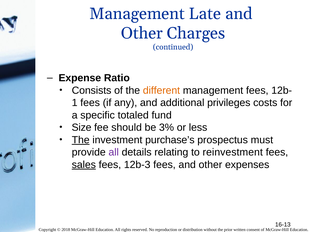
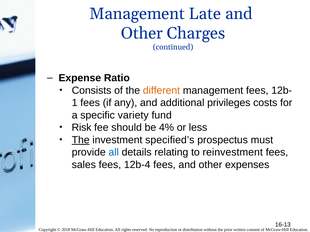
totaled: totaled -> variety
Size: Size -> Risk
3%: 3% -> 4%
purchase’s: purchase’s -> specified’s
all at (114, 153) colour: purple -> blue
sales underline: present -> none
12b-3: 12b-3 -> 12b-4
